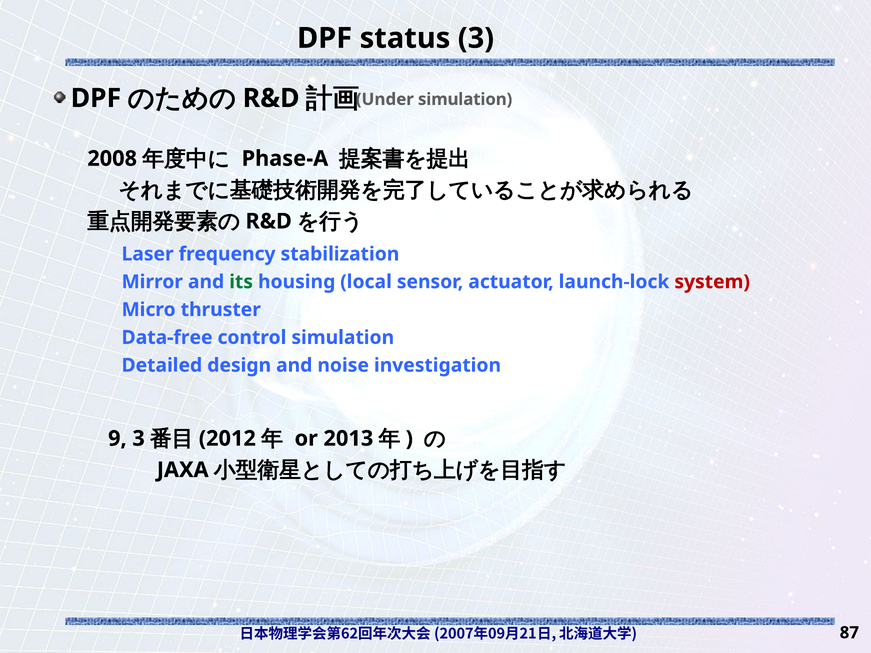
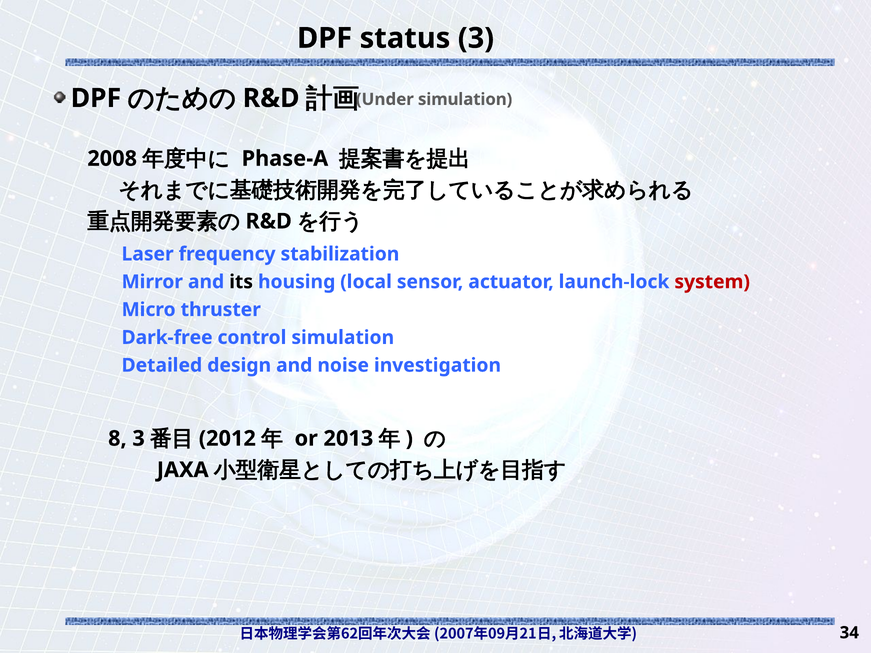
its colour: green -> black
Data-free: Data-free -> Dark-free
9: 9 -> 8
87: 87 -> 34
